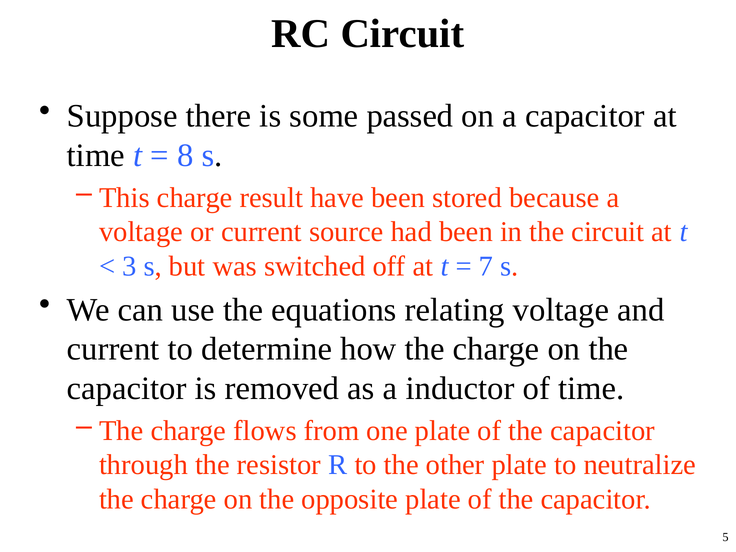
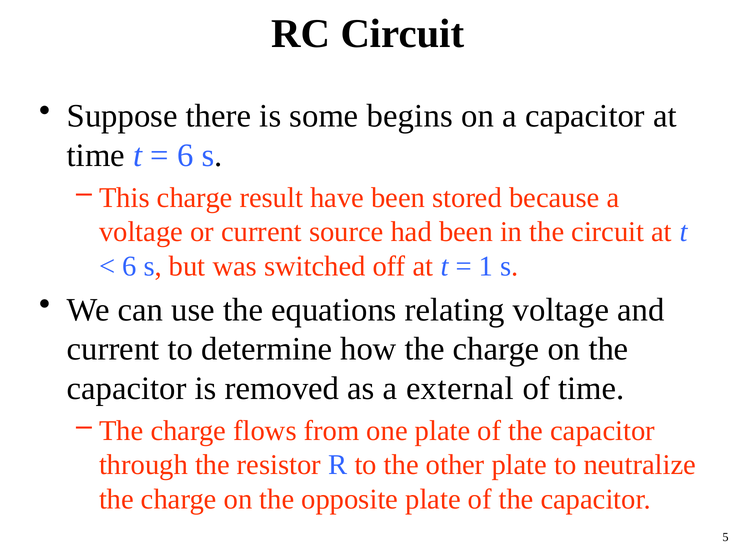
passed: passed -> begins
8 at (185, 155): 8 -> 6
3 at (129, 266): 3 -> 6
7: 7 -> 1
inductor: inductor -> external
